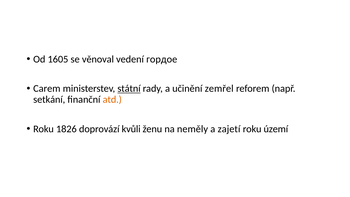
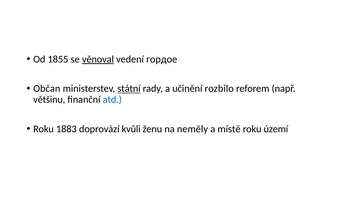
1605: 1605 -> 1855
věnoval underline: none -> present
Carem: Carem -> Občan
zemřel: zemřel -> rozbilo
setkání: setkání -> většinu
atd colour: orange -> blue
1826: 1826 -> 1883
zajetí: zajetí -> místě
